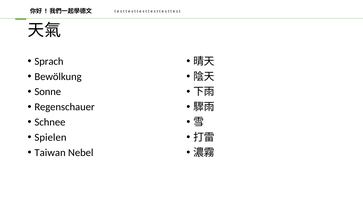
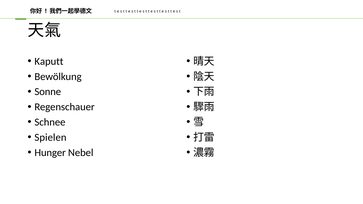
Sprach: Sprach -> Kaputt
Taiwan: Taiwan -> Hunger
